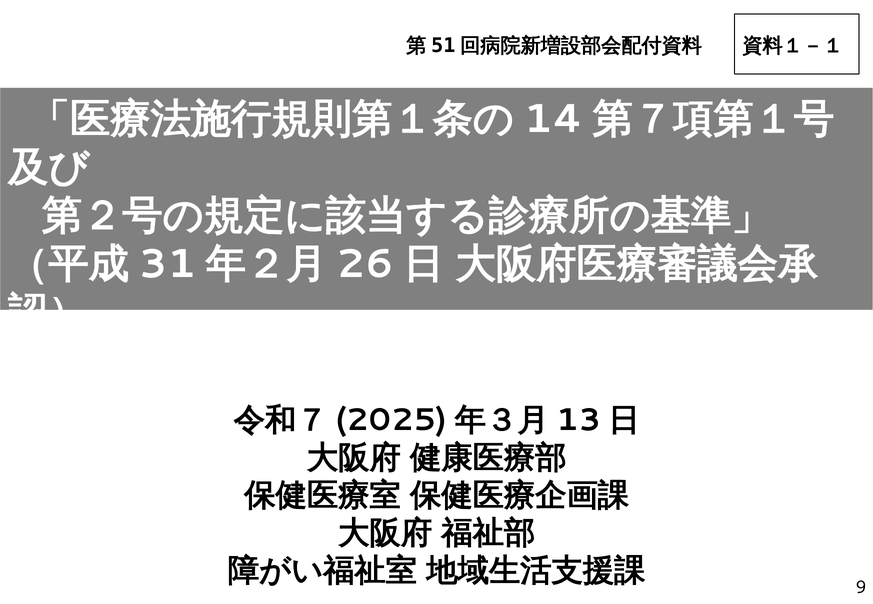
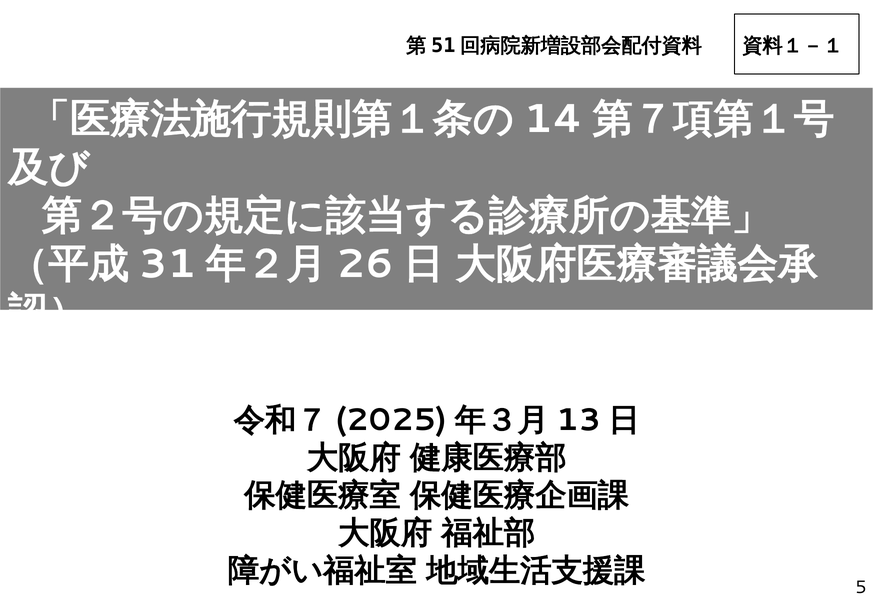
9: 9 -> 5
